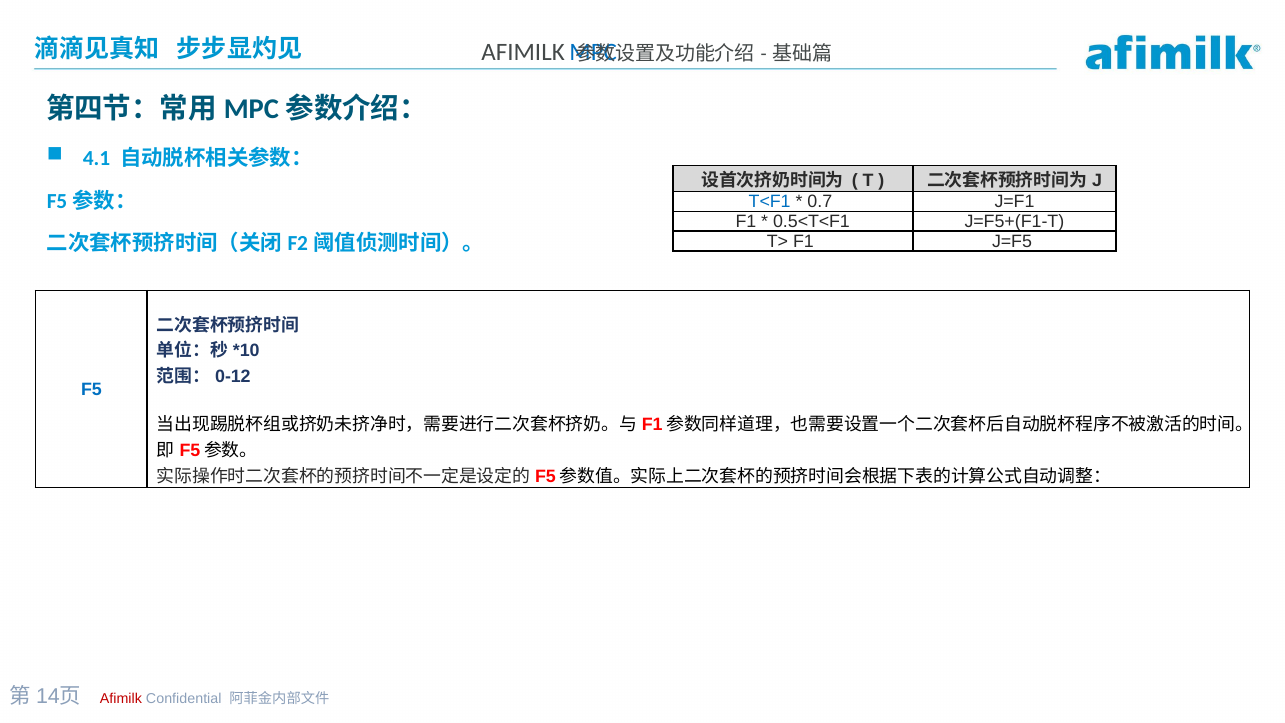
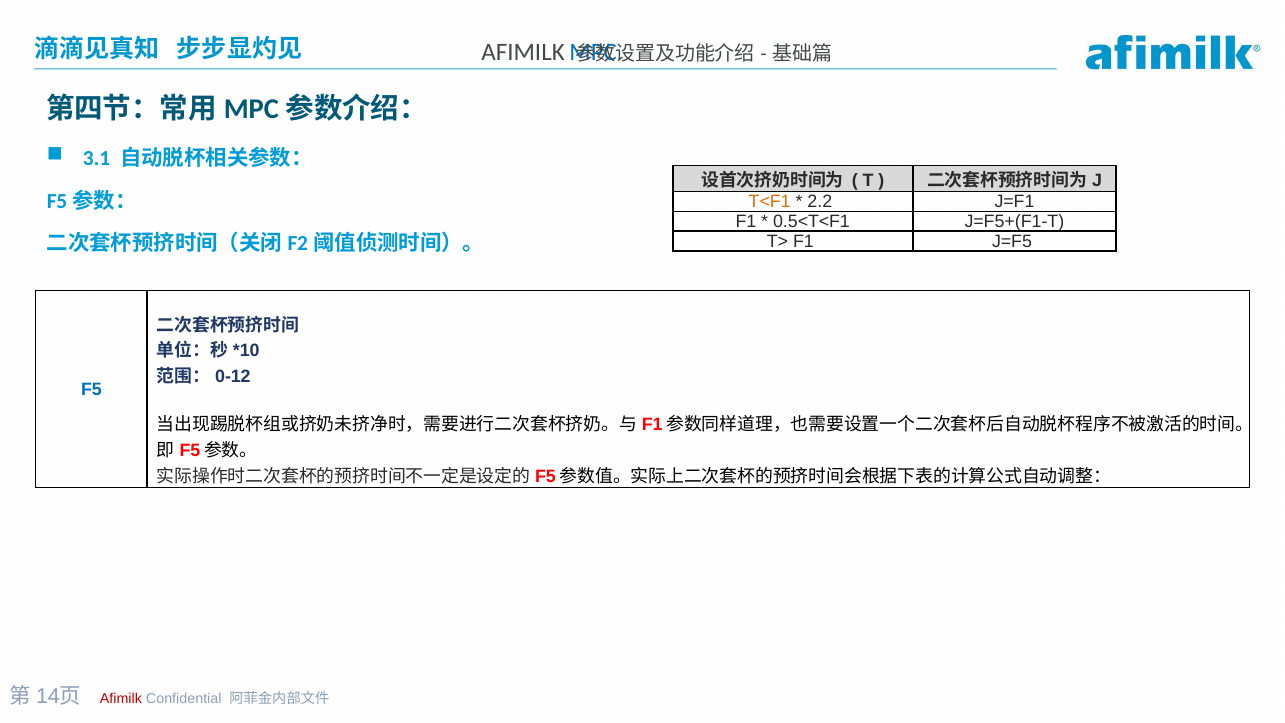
4.1: 4.1 -> 3.1
T<F1 colour: blue -> orange
0.7: 0.7 -> 2.2
